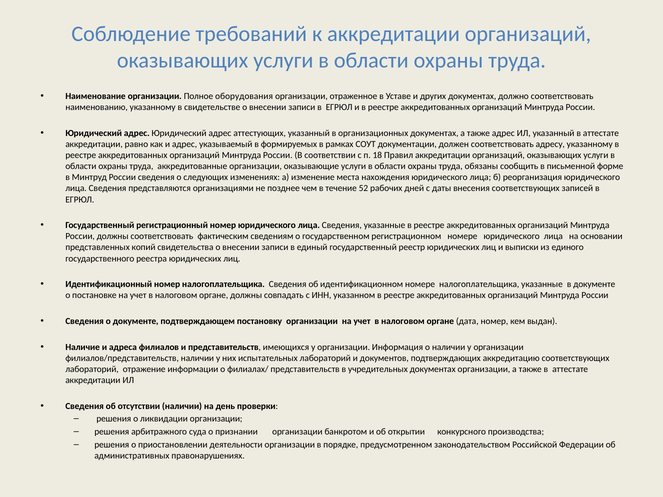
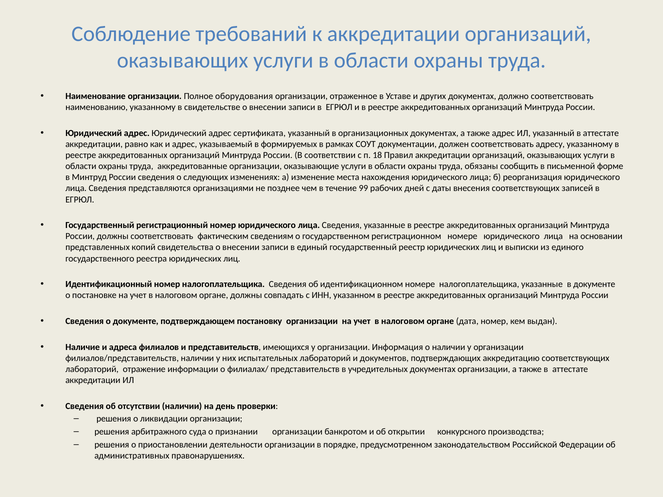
аттестующих: аттестующих -> сертификата
52: 52 -> 99
